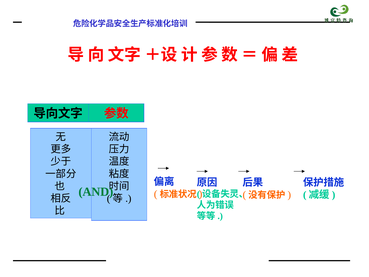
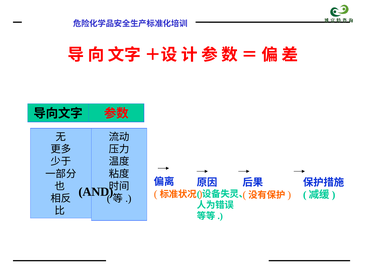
AND colour: green -> black
